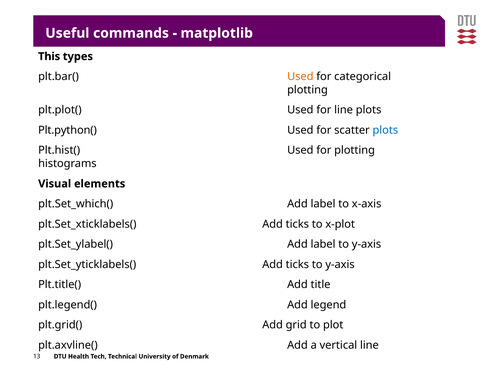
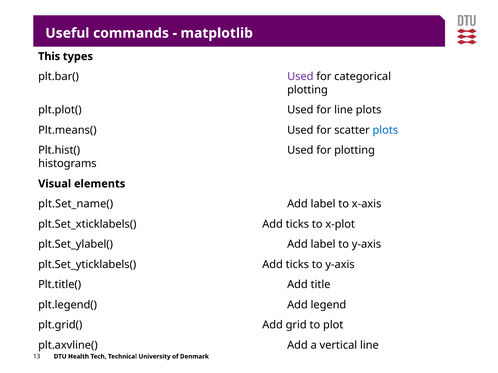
Used at (300, 77) colour: orange -> purple
Plt.python(: Plt.python( -> Plt.means(
plt.Set_which(: plt.Set_which( -> plt.Set_name(
